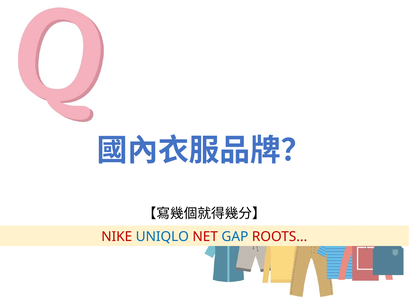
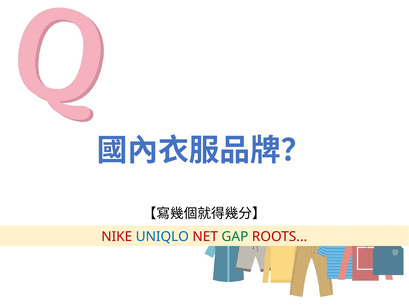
GAP colour: blue -> green
